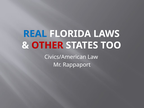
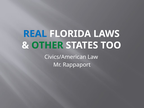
OTHER colour: red -> green
